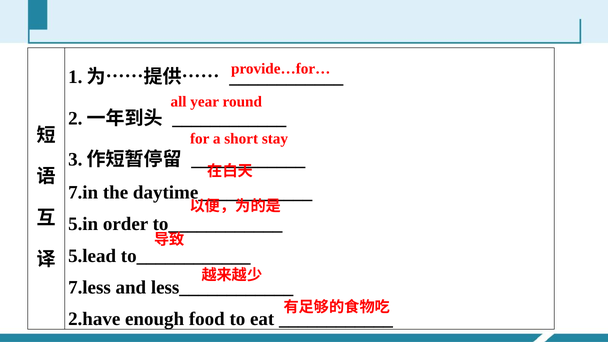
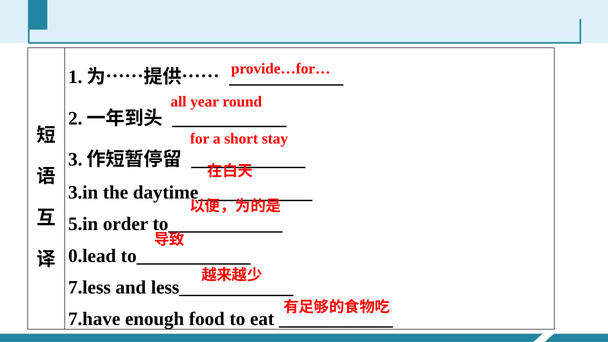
7.in: 7.in -> 3.in
5.lead: 5.lead -> 0.lead
2.have: 2.have -> 7.have
